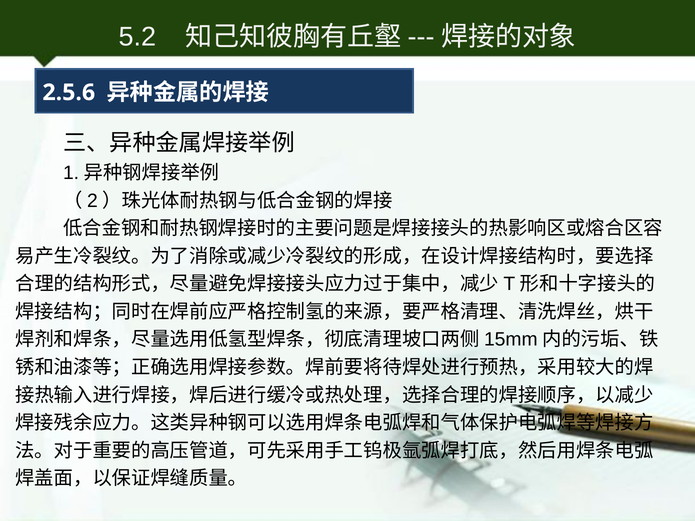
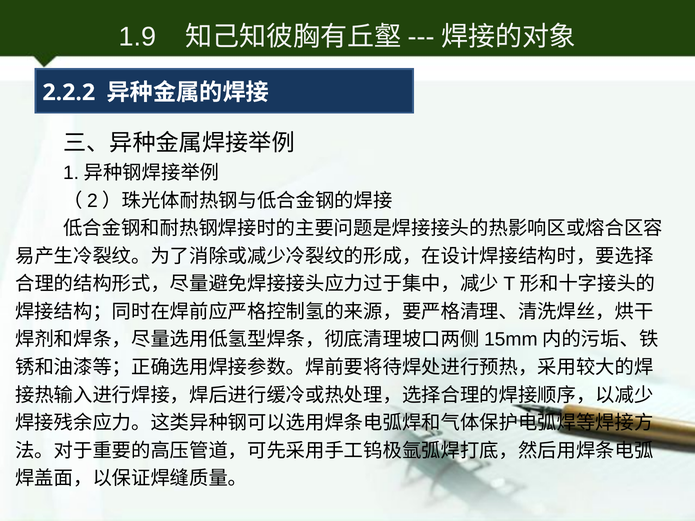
5.2: 5.2 -> 1.9
2.5.6: 2.5.6 -> 2.2.2
